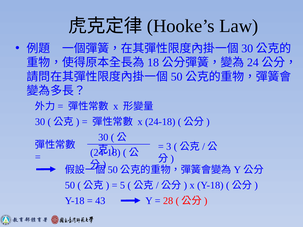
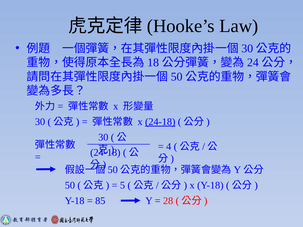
24-18 at (160, 122) underline: none -> present
3: 3 -> 4
43: 43 -> 85
